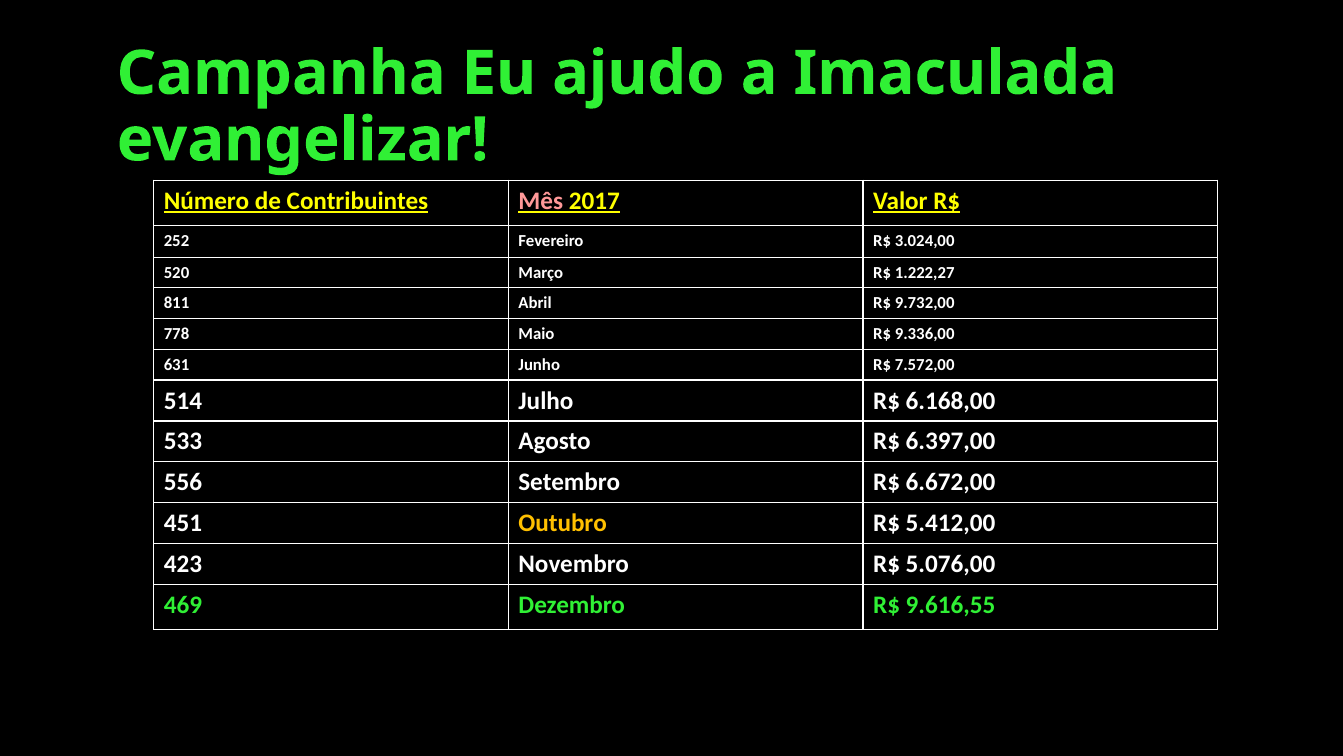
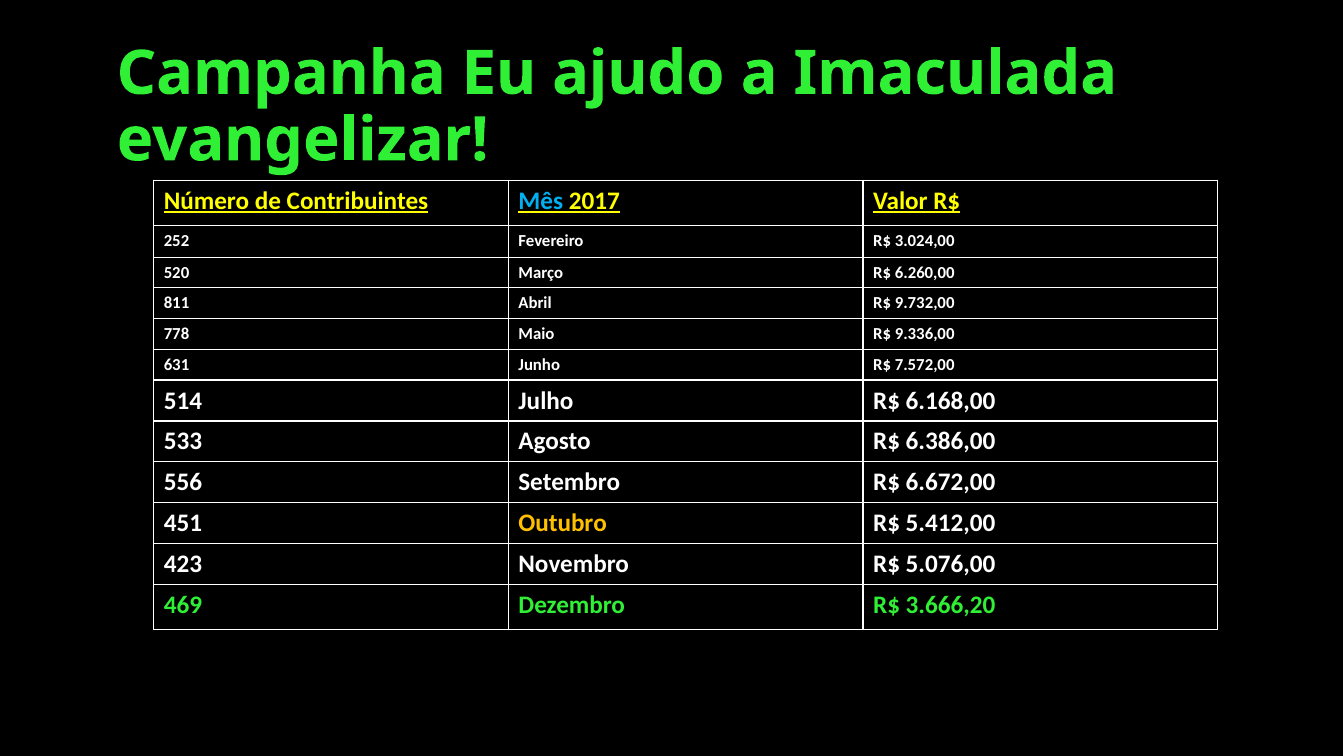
Mês colour: pink -> light blue
1.222,27: 1.222,27 -> 6.260,00
6.397,00: 6.397,00 -> 6.386,00
9.616,55: 9.616,55 -> 3.666,20
